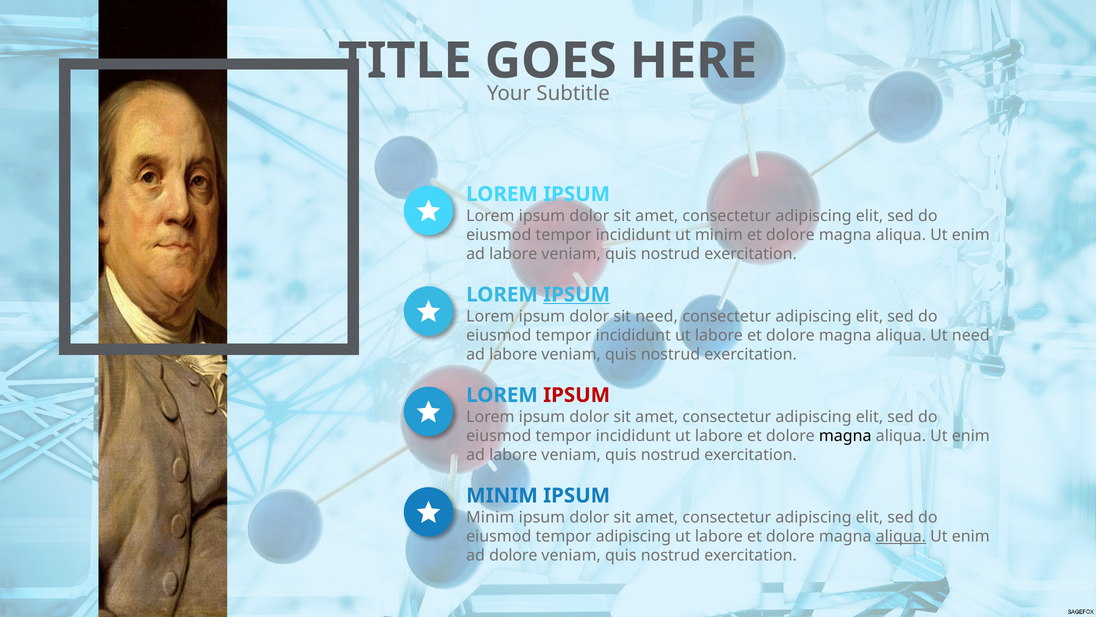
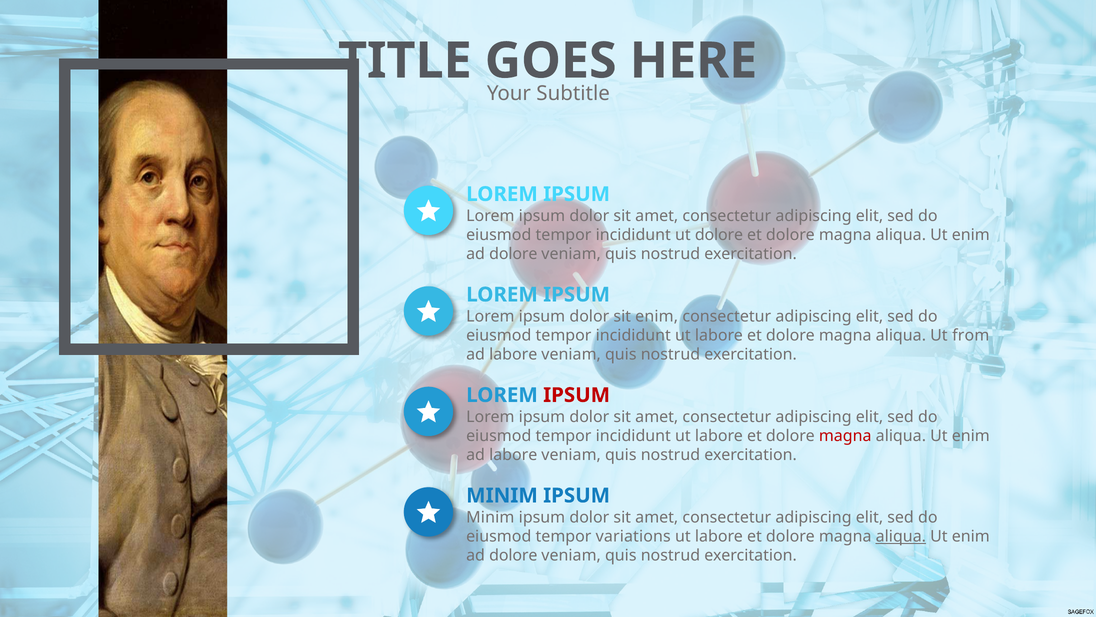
ut minim: minim -> dolore
labore at (513, 254): labore -> dolore
IPSUM at (577, 294) underline: present -> none
sit need: need -> enim
Ut need: need -> from
magna at (845, 436) colour: black -> red
tempor adipiscing: adipiscing -> variations
